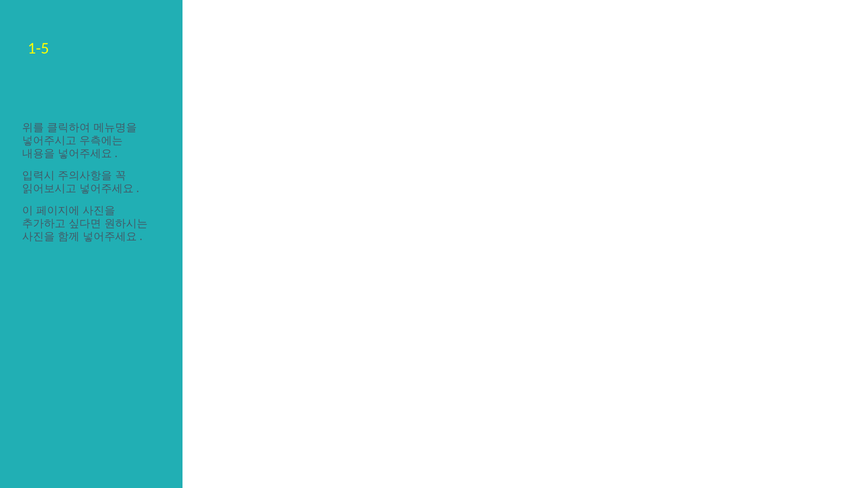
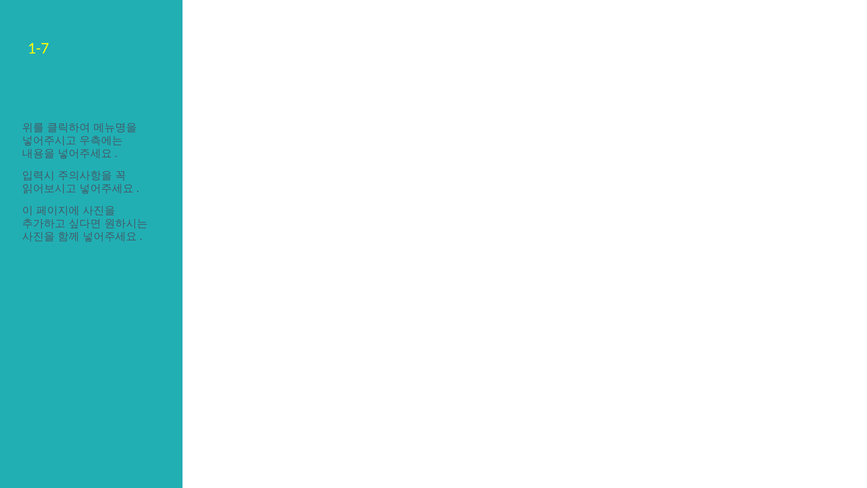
1-5: 1-5 -> 1-7
